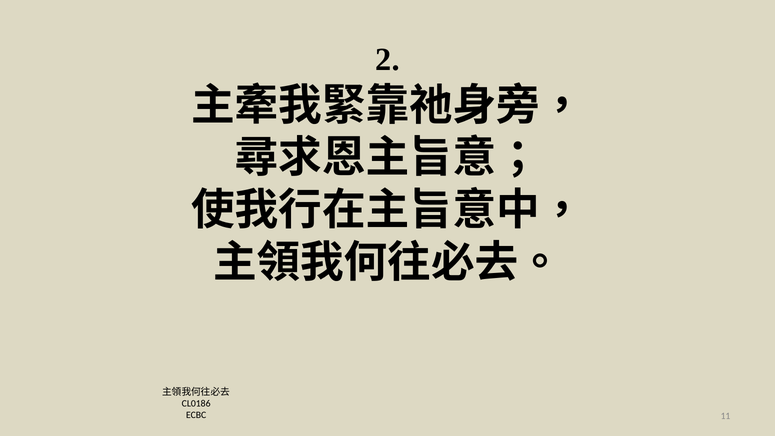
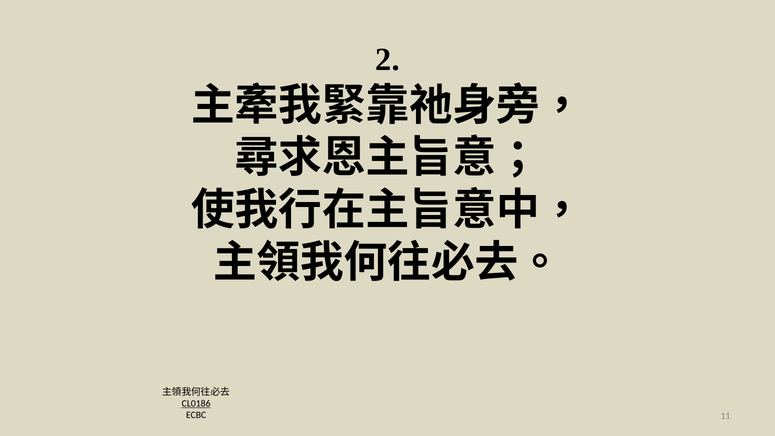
CL0186 underline: none -> present
